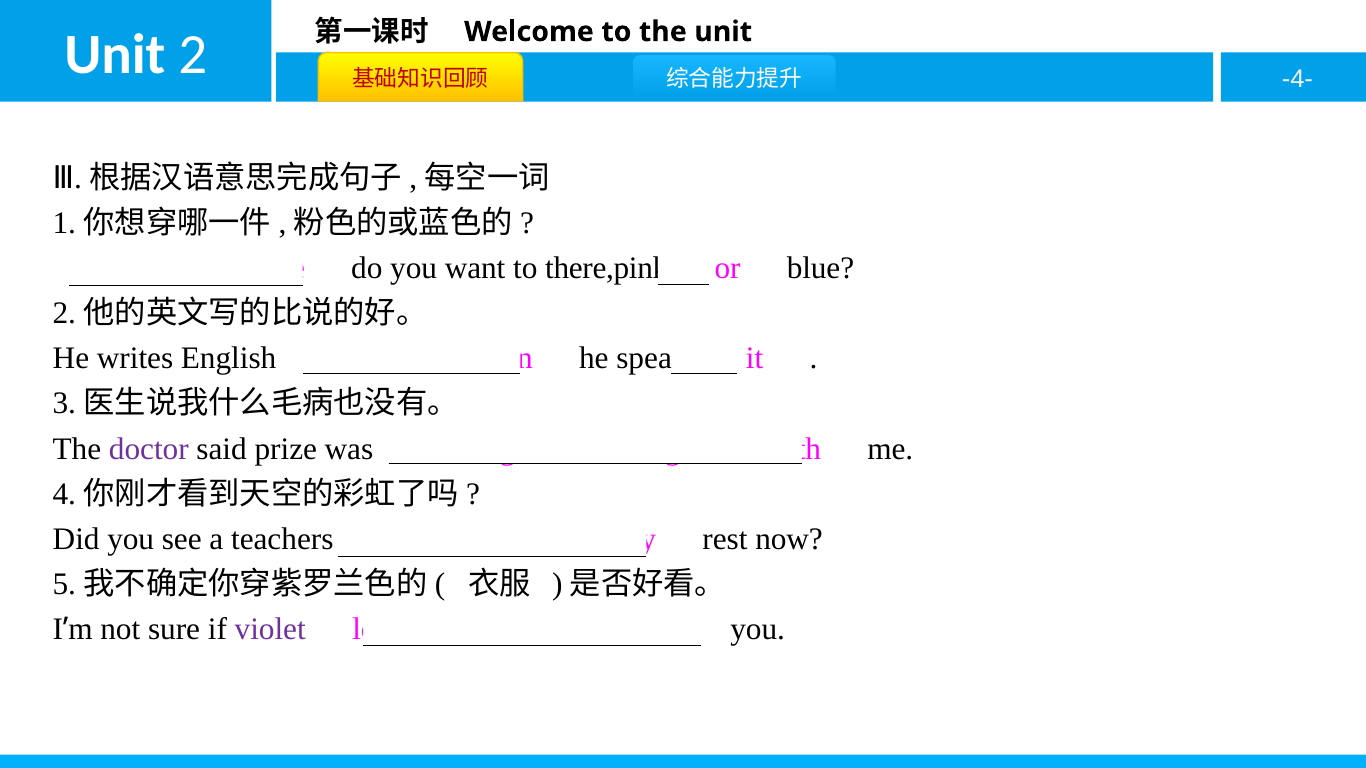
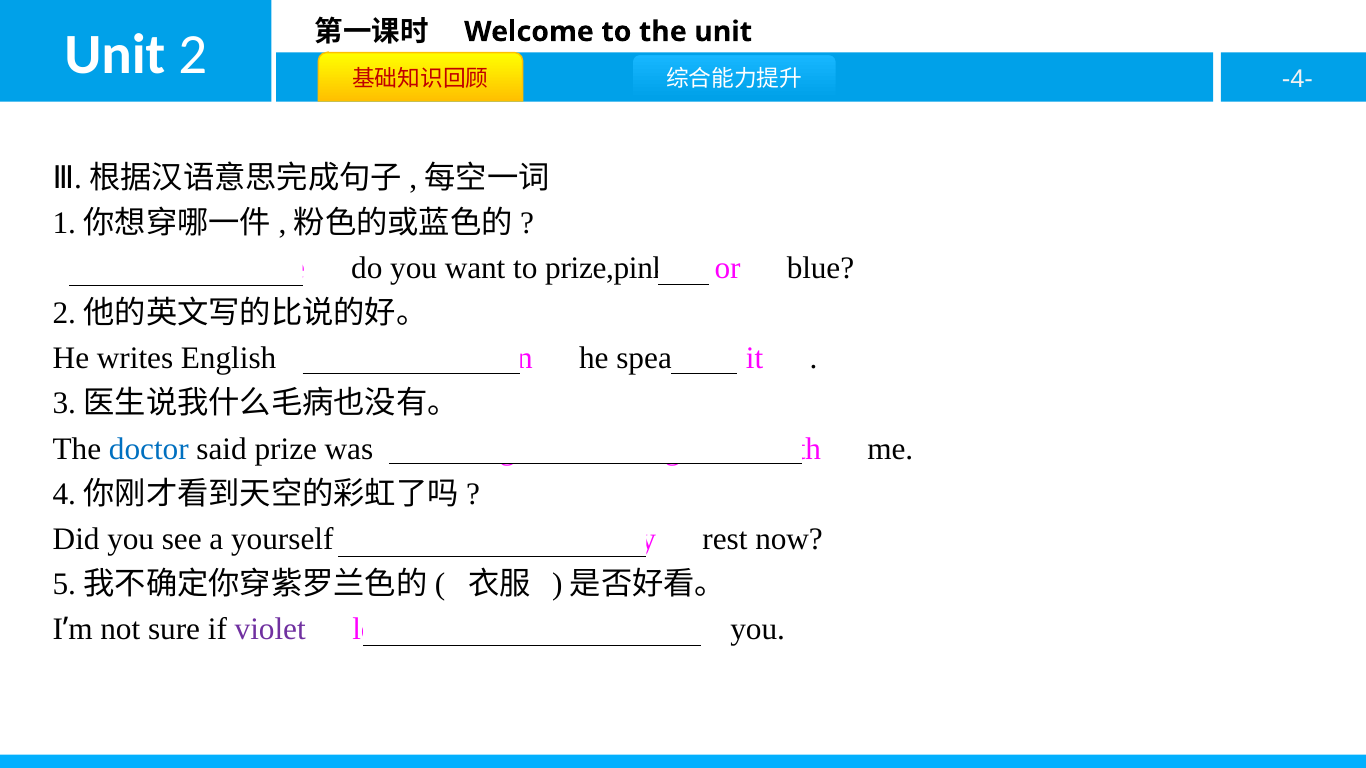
there,pink: there,pink -> prize,pink
doctor colour: purple -> blue
teachers: teachers -> yourself
